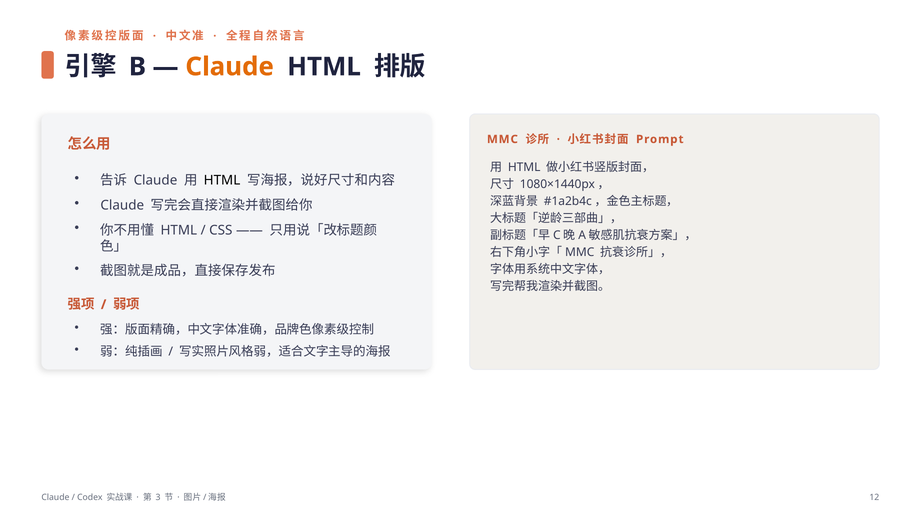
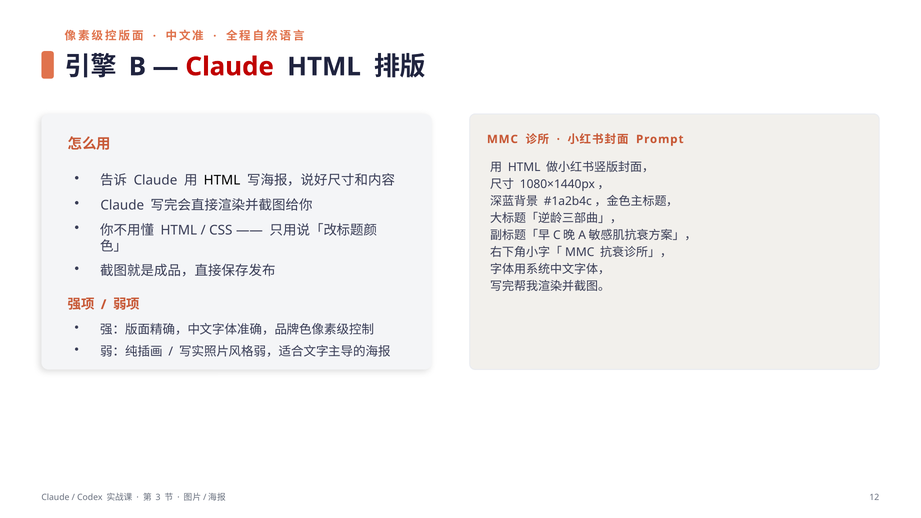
Claude at (230, 67) colour: orange -> red
